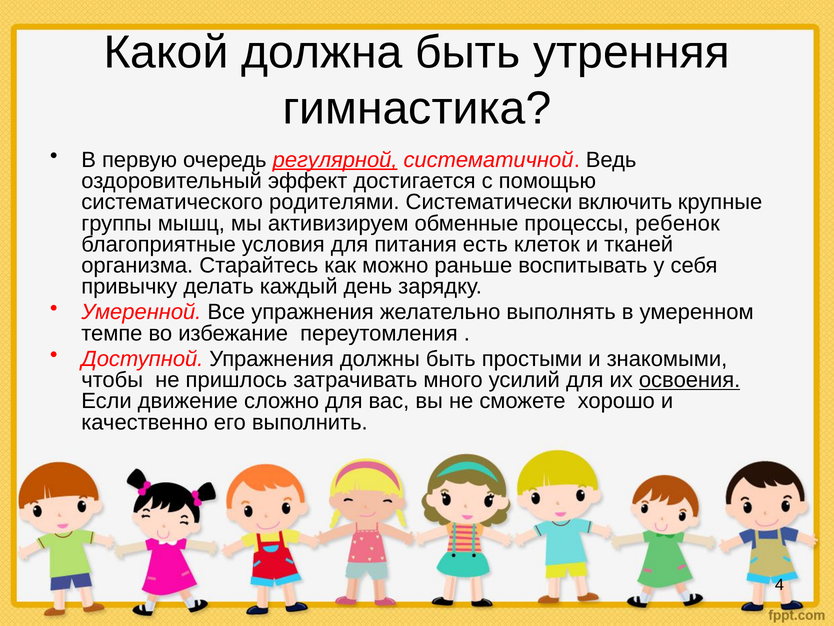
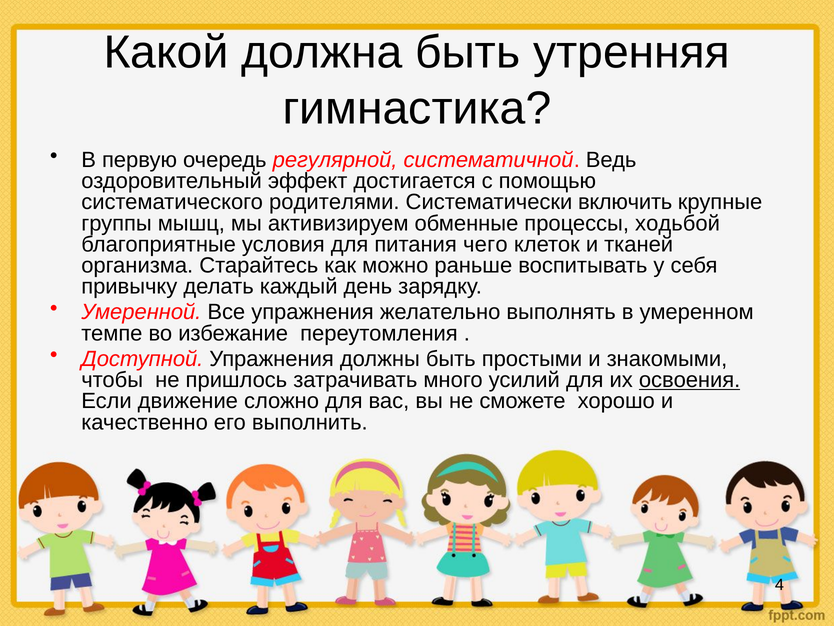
регулярной underline: present -> none
ребенок: ребенок -> ходьбой
есть: есть -> чего
